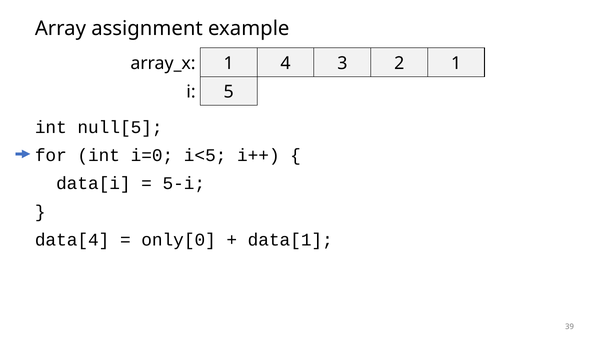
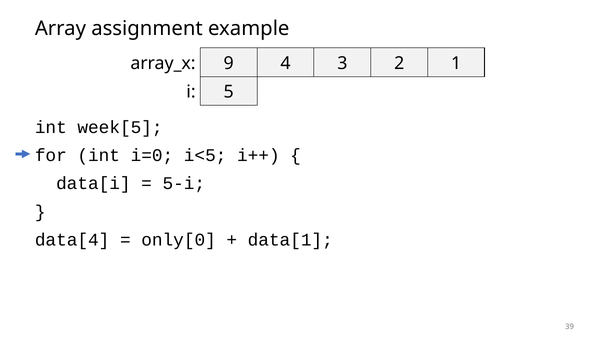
1 at (229, 63): 1 -> 9
null[5: null[5 -> week[5
